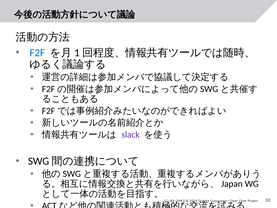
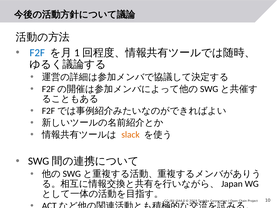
slack colour: purple -> orange
